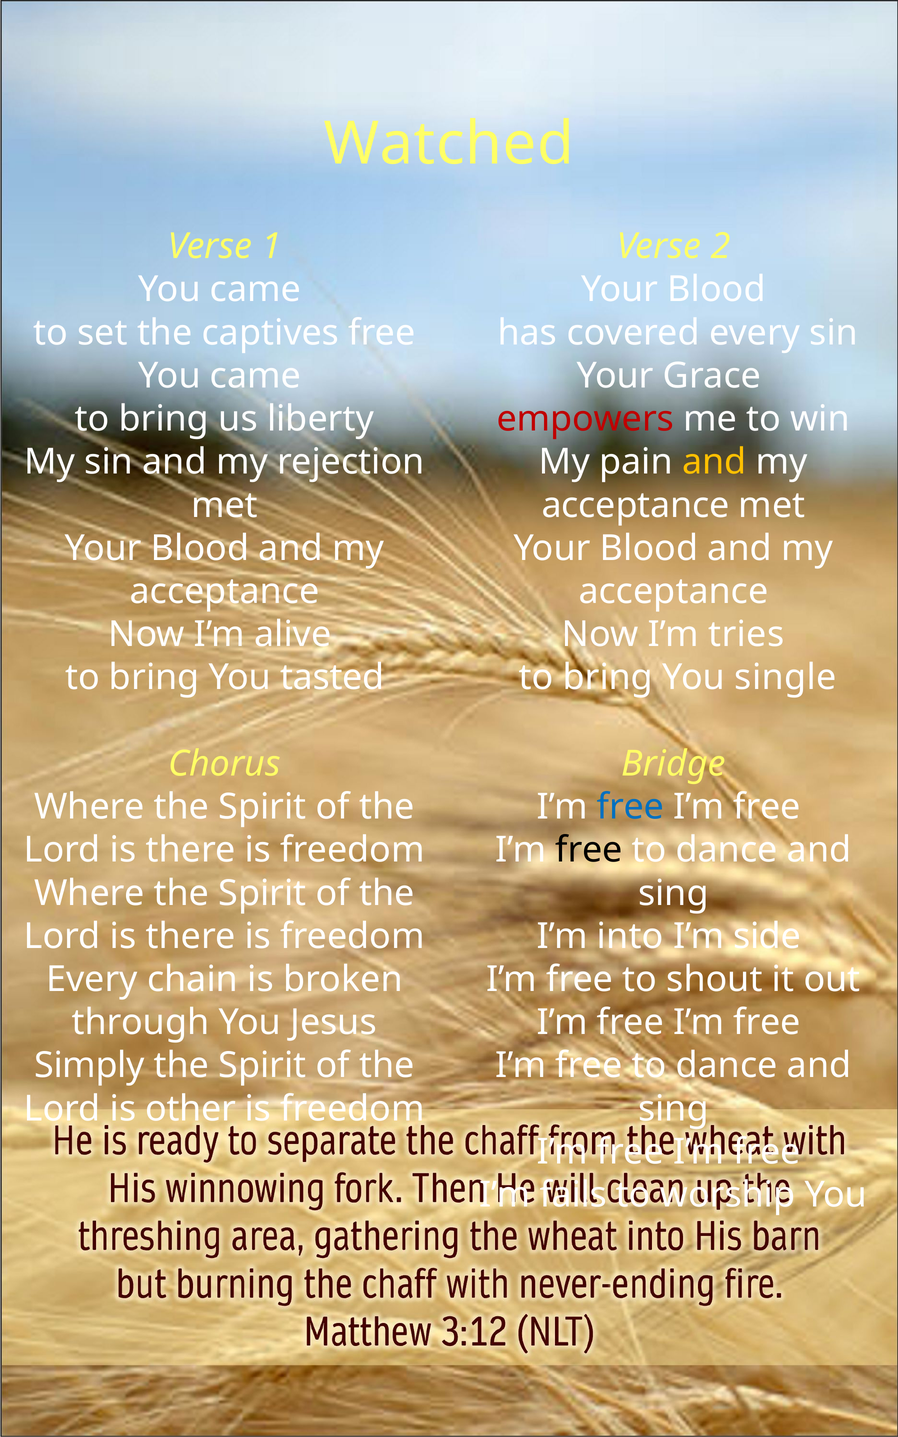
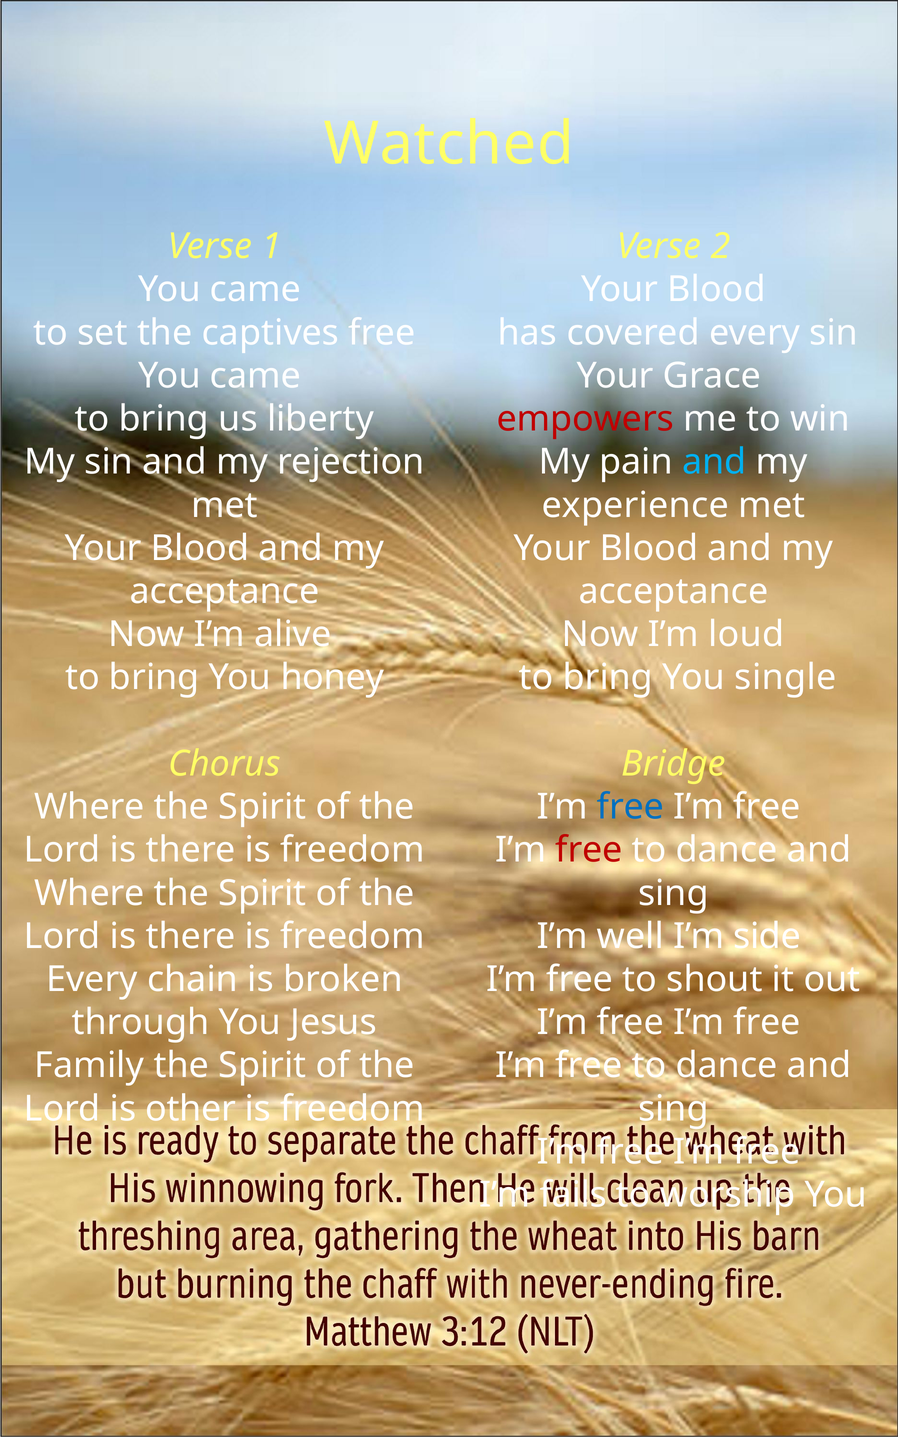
and at (714, 462) colour: yellow -> light blue
acceptance at (635, 505): acceptance -> experience
tries: tries -> loud
tasted: tasted -> honey
free at (589, 850) colour: black -> red
into: into -> well
Simply: Simply -> Family
